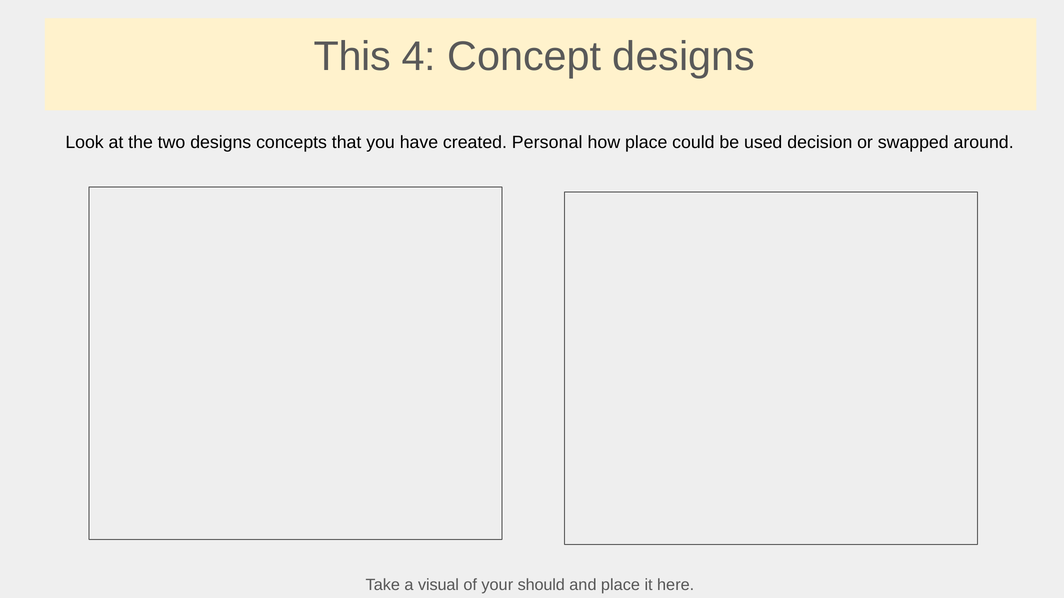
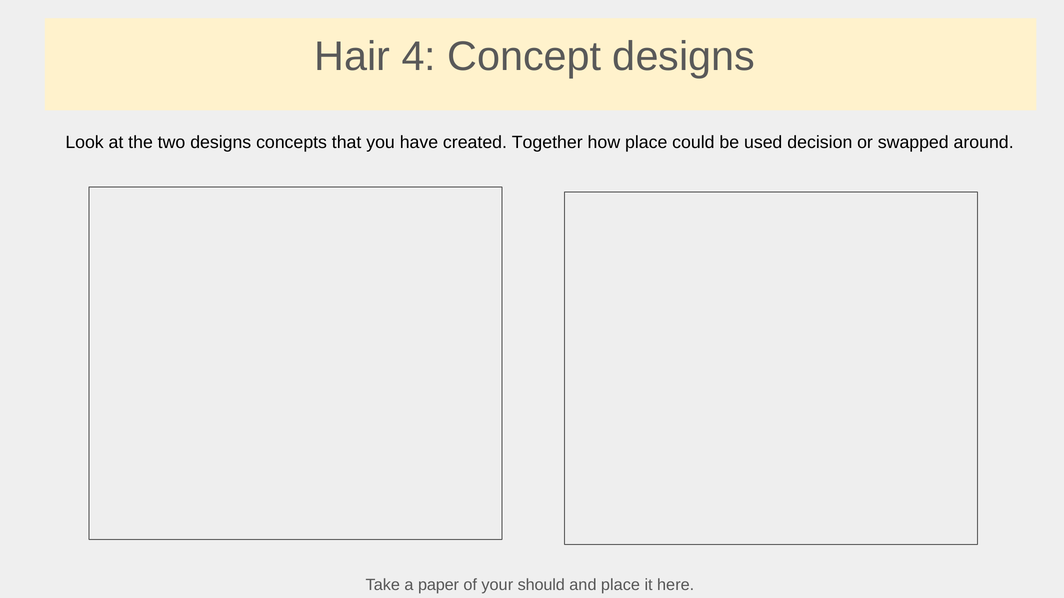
This: This -> Hair
Personal: Personal -> Together
visual: visual -> paper
